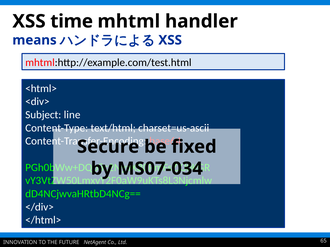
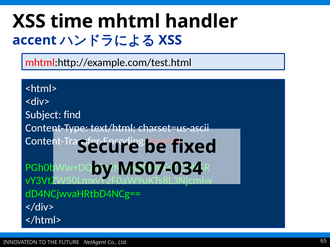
means: means -> accent
line: line -> find
